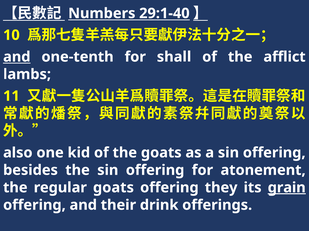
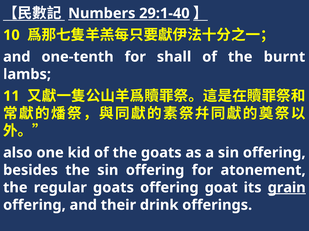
and at (17, 57) underline: present -> none
afflict: afflict -> burnt
they: they -> goat
